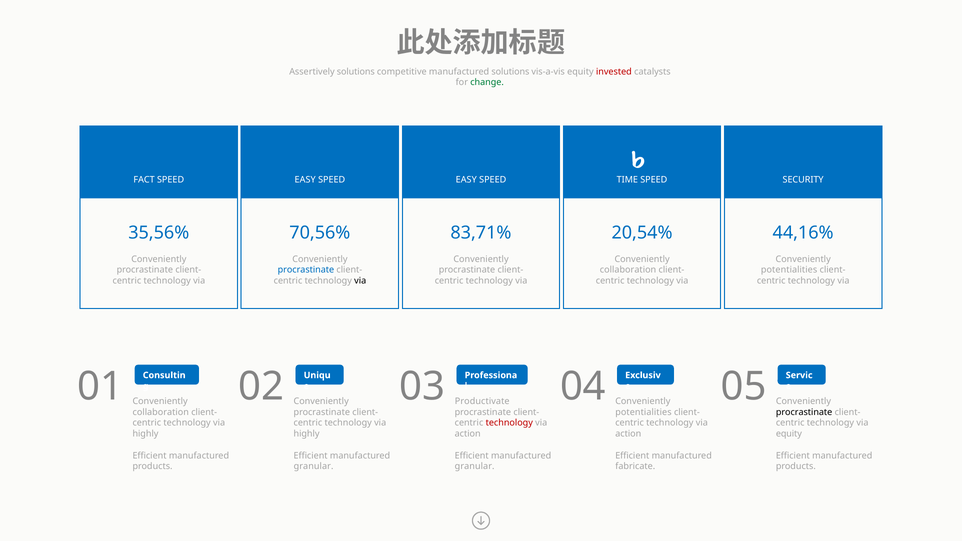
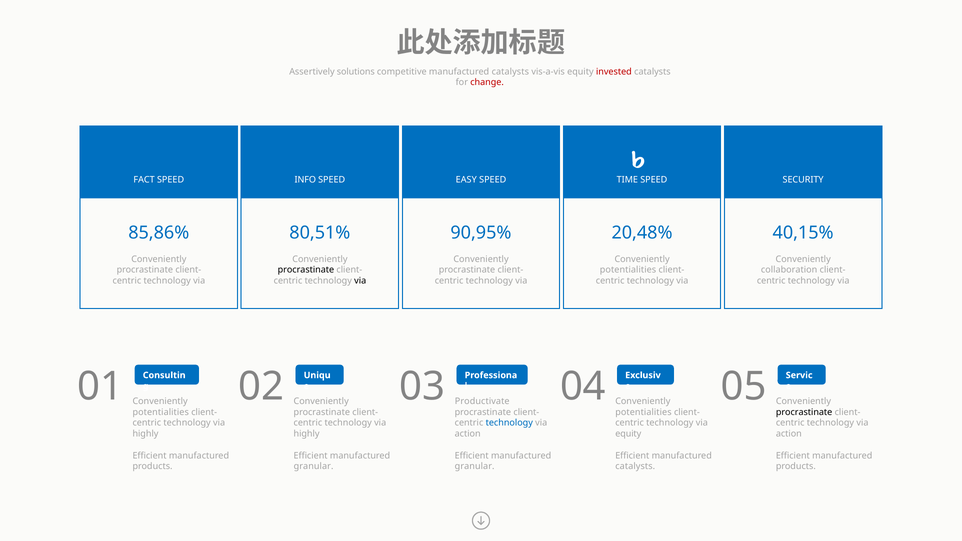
competitive manufactured solutions: solutions -> catalysts
change colour: green -> red
EASY at (305, 180): EASY -> INFO
35,56%: 35,56% -> 85,86%
70,56%: 70,56% -> 80,51%
83,71%: 83,71% -> 90,95%
20,54%: 20,54% -> 20,48%
44,16%: 44,16% -> 40,15%
procrastinate at (306, 270) colour: blue -> black
collaboration at (628, 270): collaboration -> potentialities
potentialities at (789, 270): potentialities -> collaboration
collaboration at (161, 412): collaboration -> potentialities
technology at (509, 423) colour: red -> blue
action at (628, 434): action -> equity
equity at (789, 434): equity -> action
fabricate at (635, 467): fabricate -> catalysts
